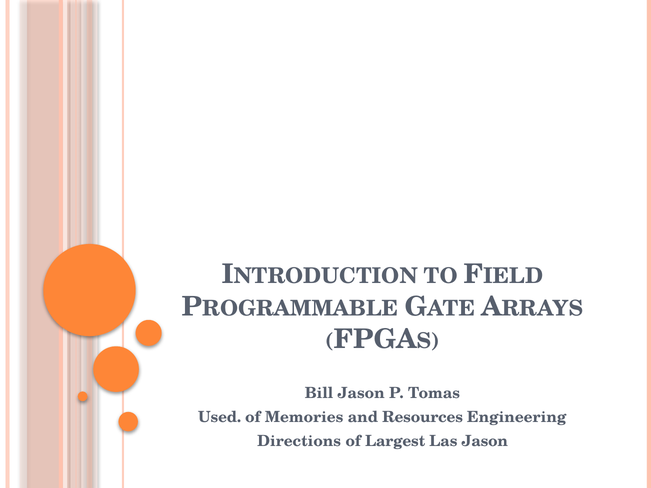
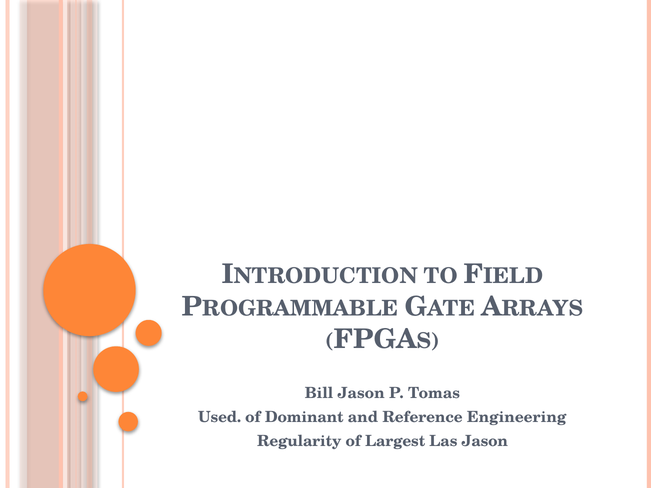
Memories: Memories -> Dominant
Resources: Resources -> Reference
Directions: Directions -> Regularity
